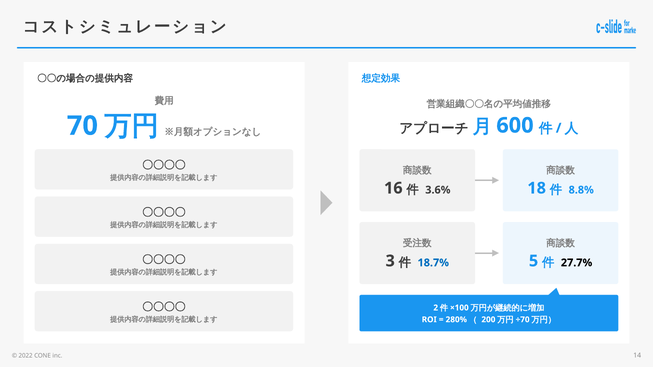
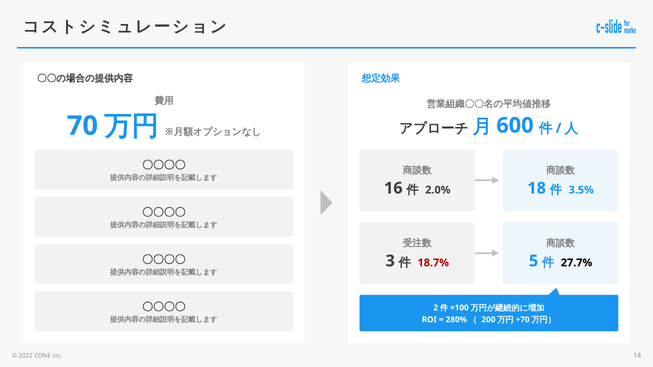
3.6%: 3.6% -> 2.0%
8.8%: 8.8% -> 3.5%
18.7% colour: blue -> red
